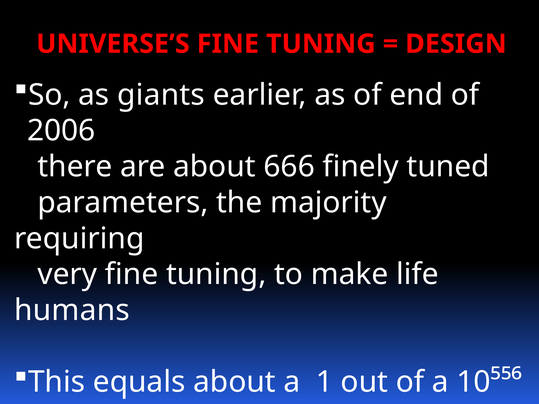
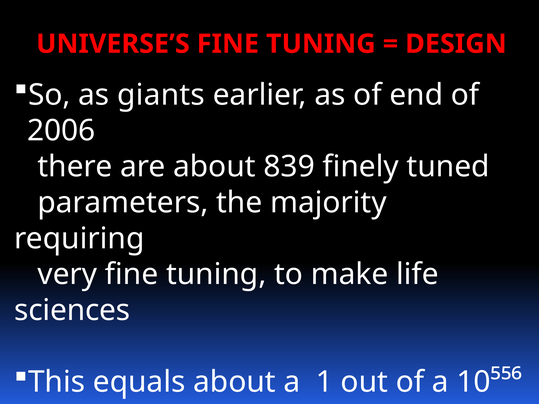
666: 666 -> 839
humans: humans -> sciences
